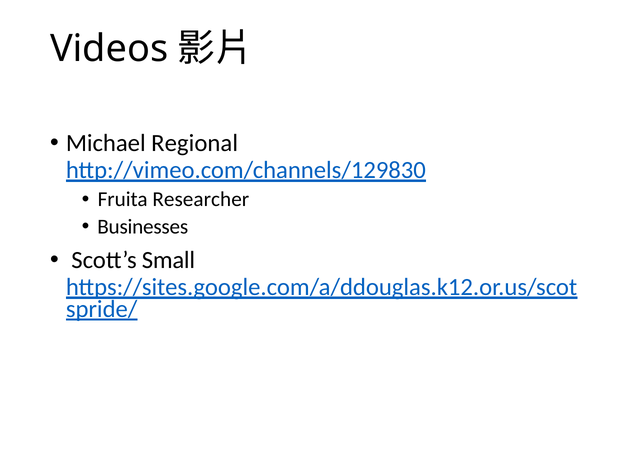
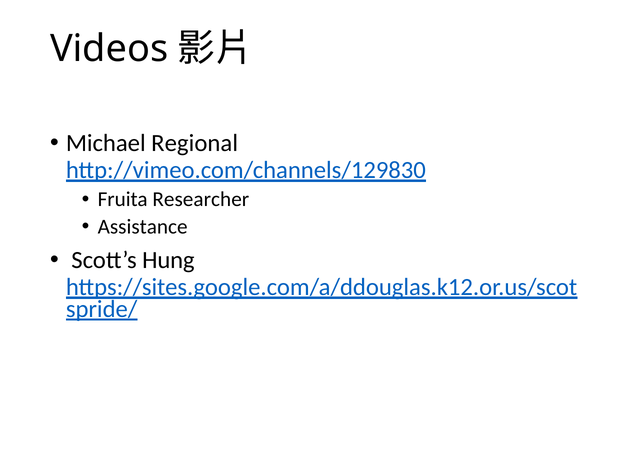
Businesses: Businesses -> Assistance
Small: Small -> Hung
